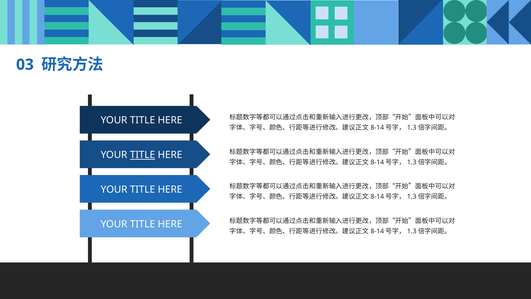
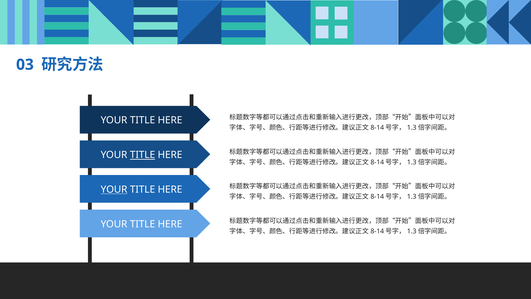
YOUR at (114, 189) underline: none -> present
